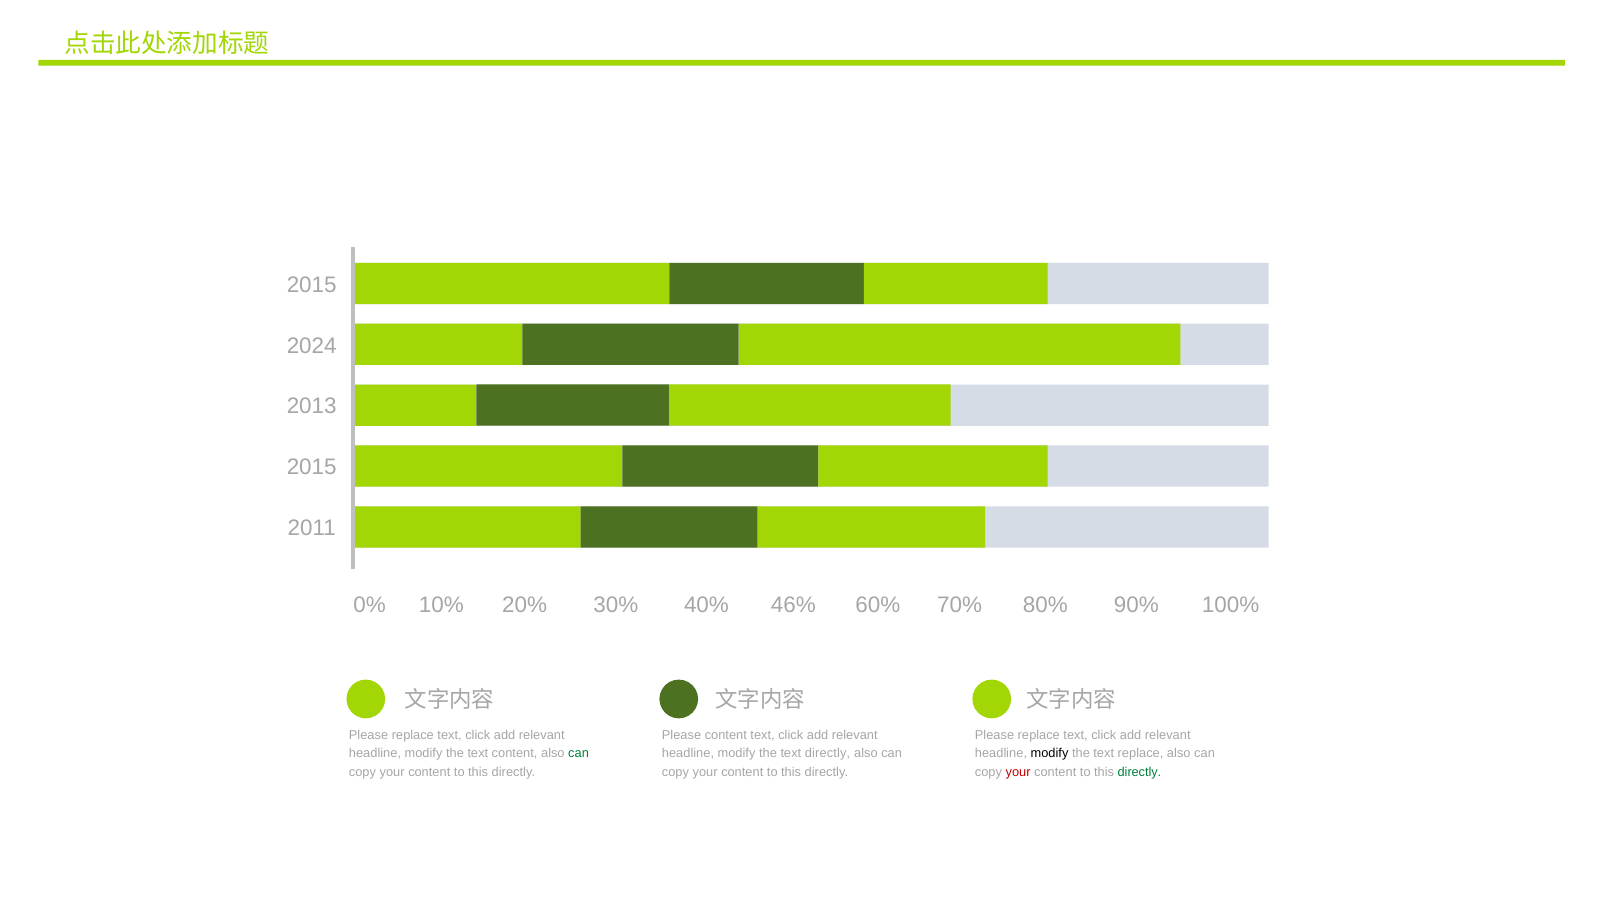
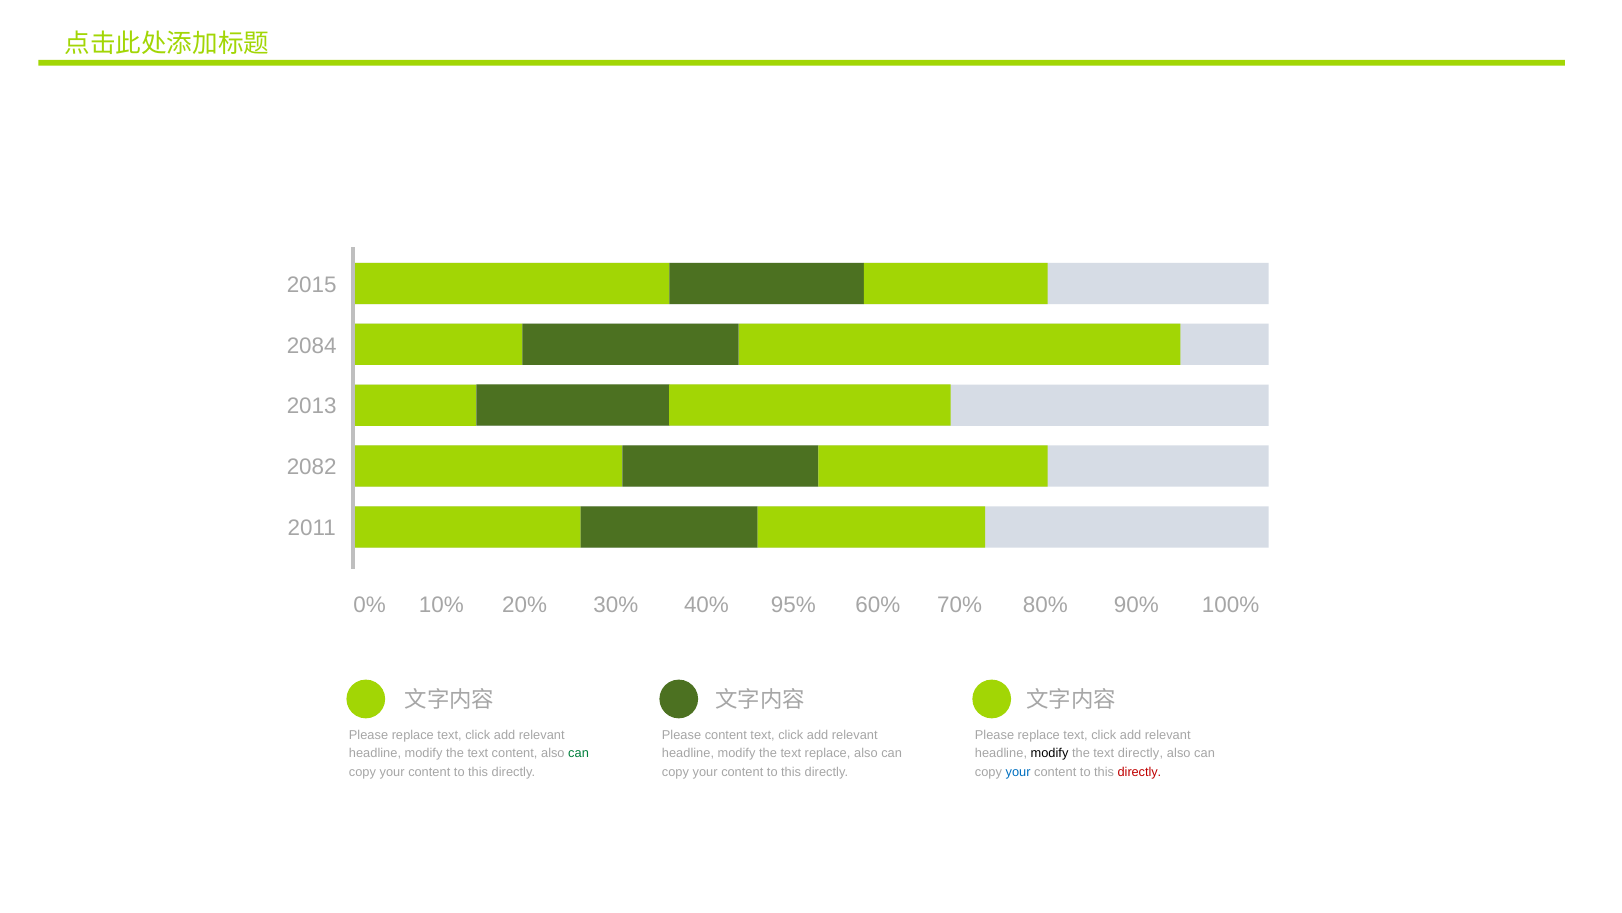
2024: 2024 -> 2084
2015 at (312, 467): 2015 -> 2082
46%: 46% -> 95%
text directly: directly -> replace
text replace: replace -> directly
your at (1018, 771) colour: red -> blue
directly at (1139, 771) colour: green -> red
